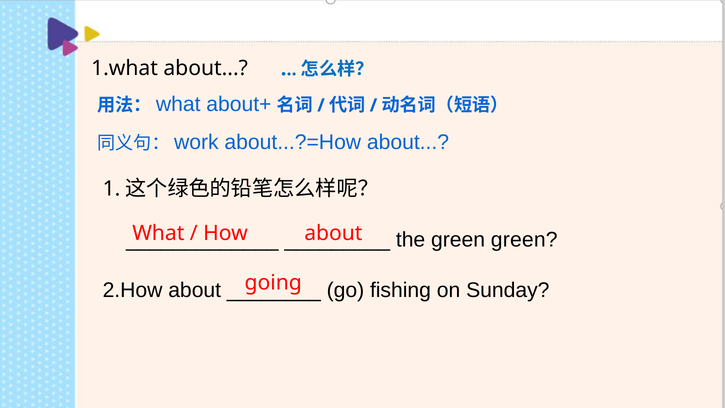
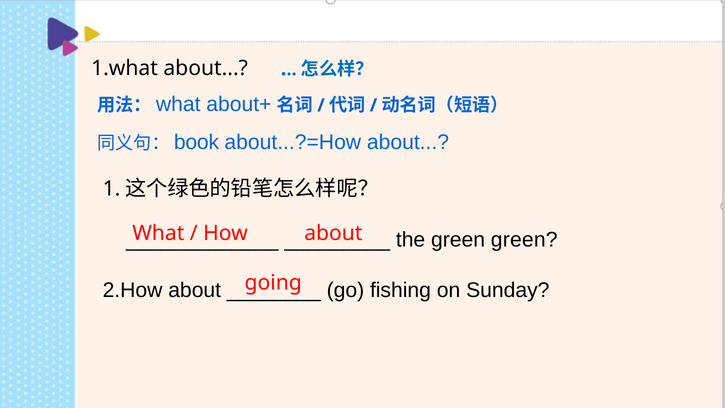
work: work -> book
